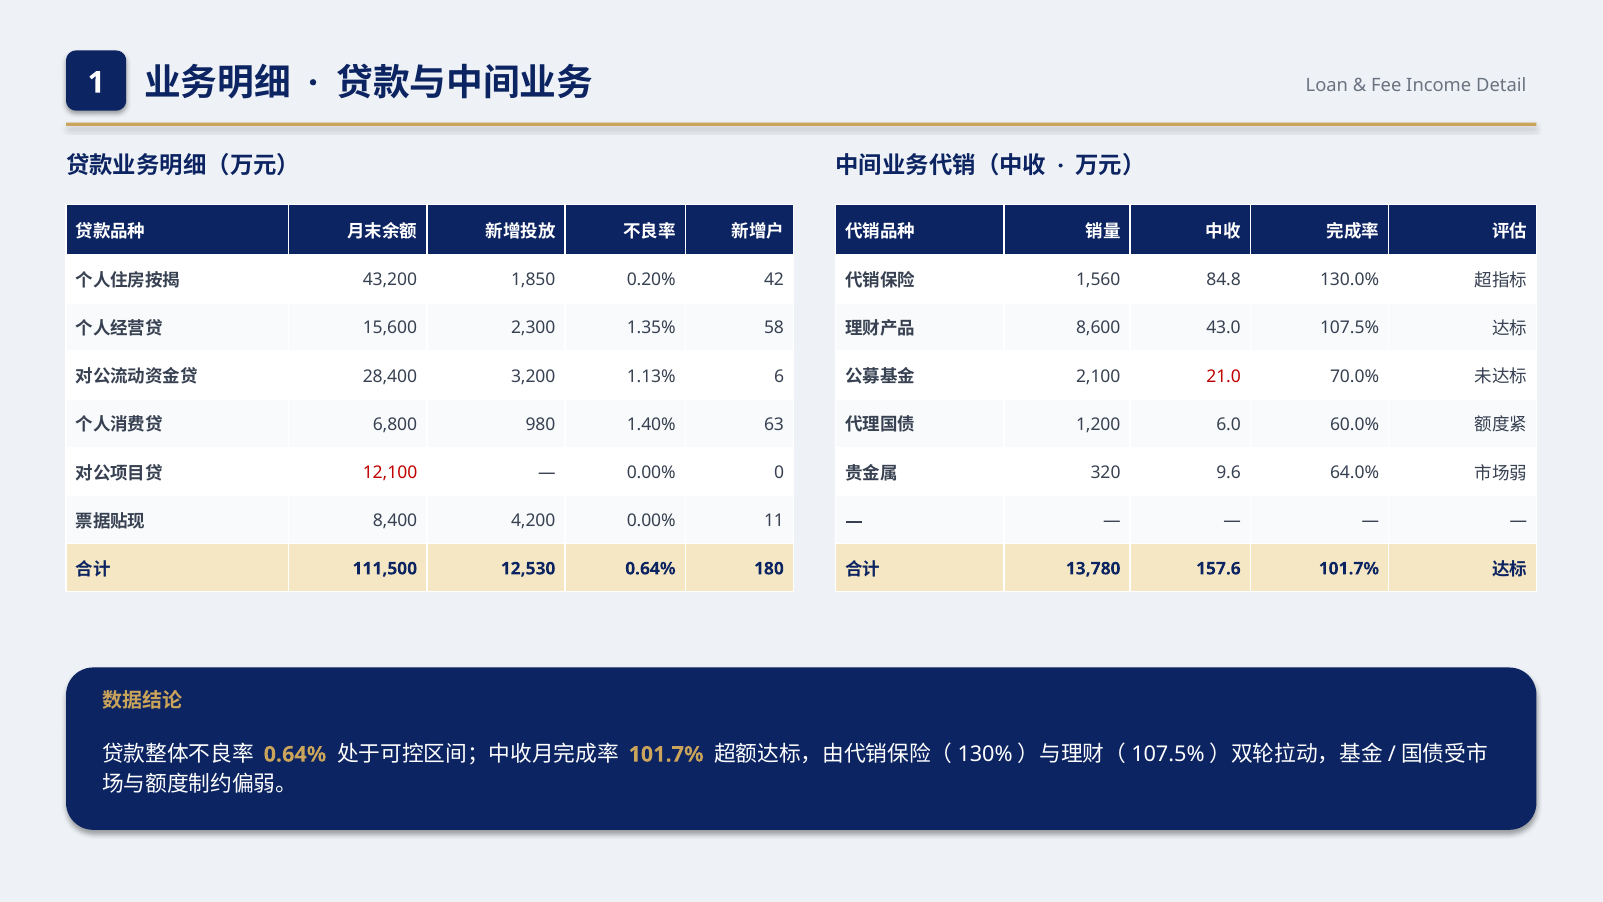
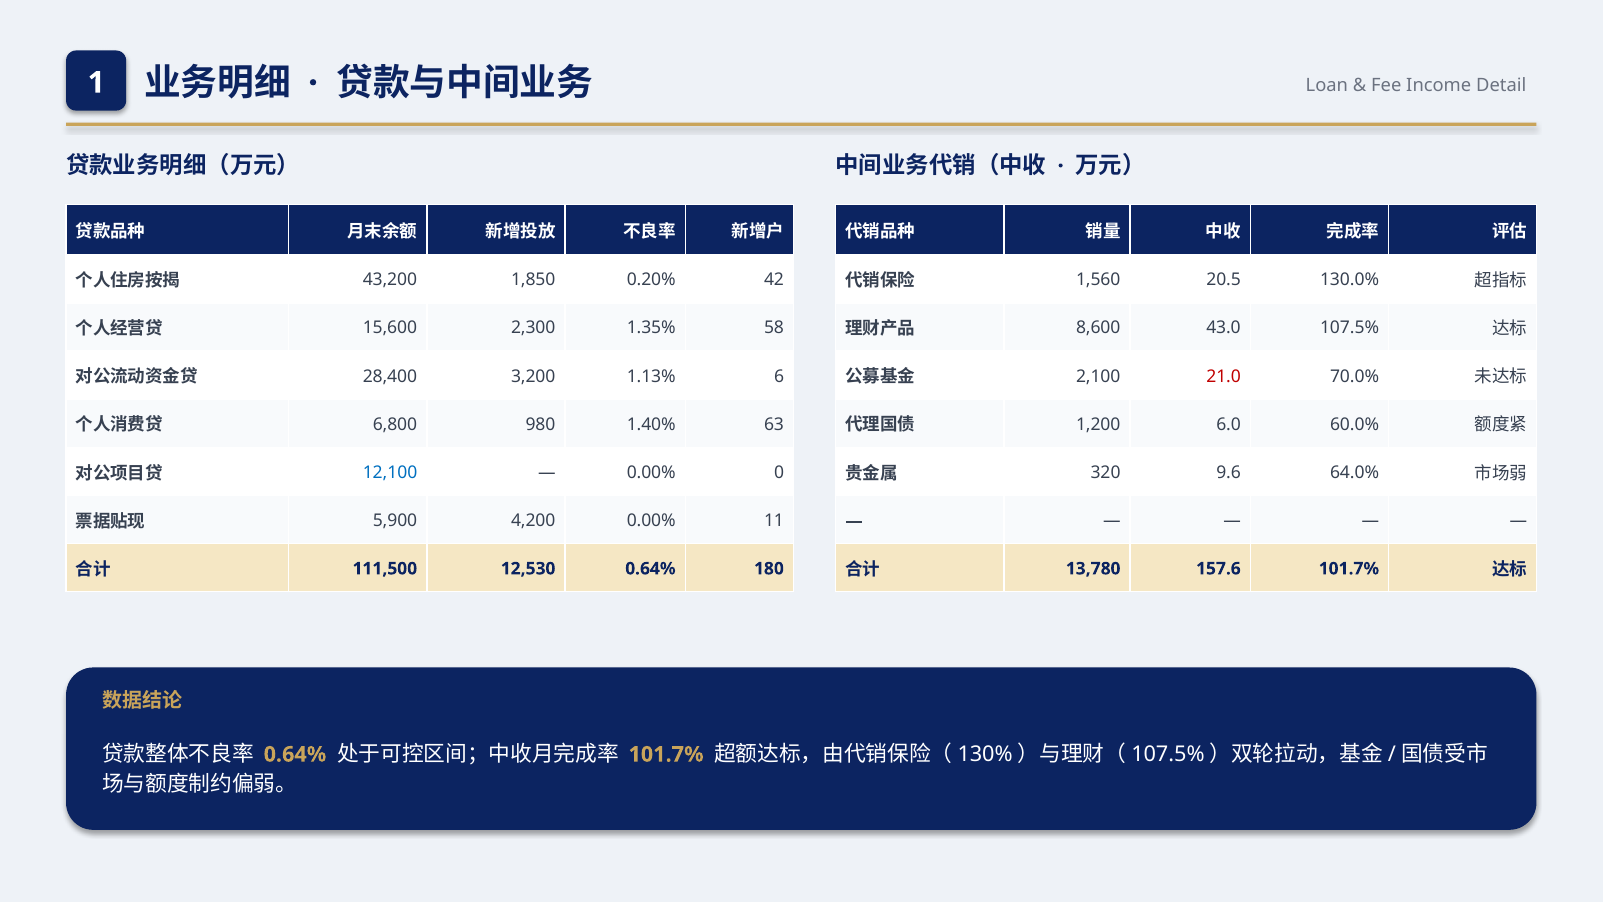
84.8: 84.8 -> 20.5
12,100 colour: red -> blue
8,400: 8,400 -> 5,900
